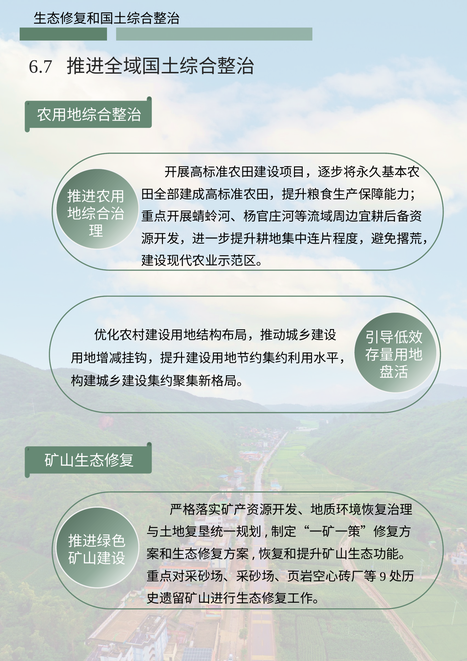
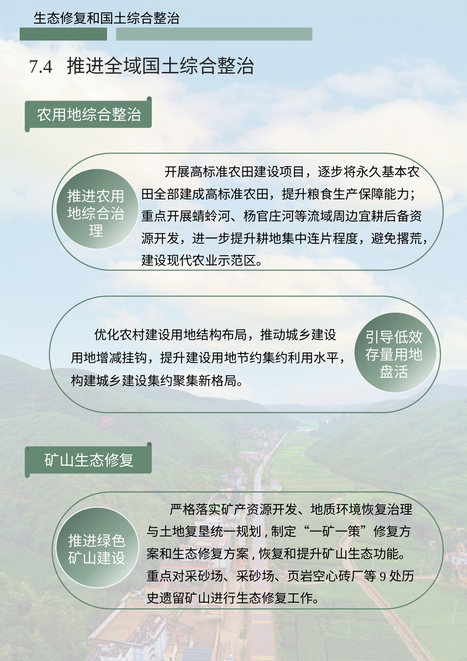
6.7: 6.7 -> 7.4
